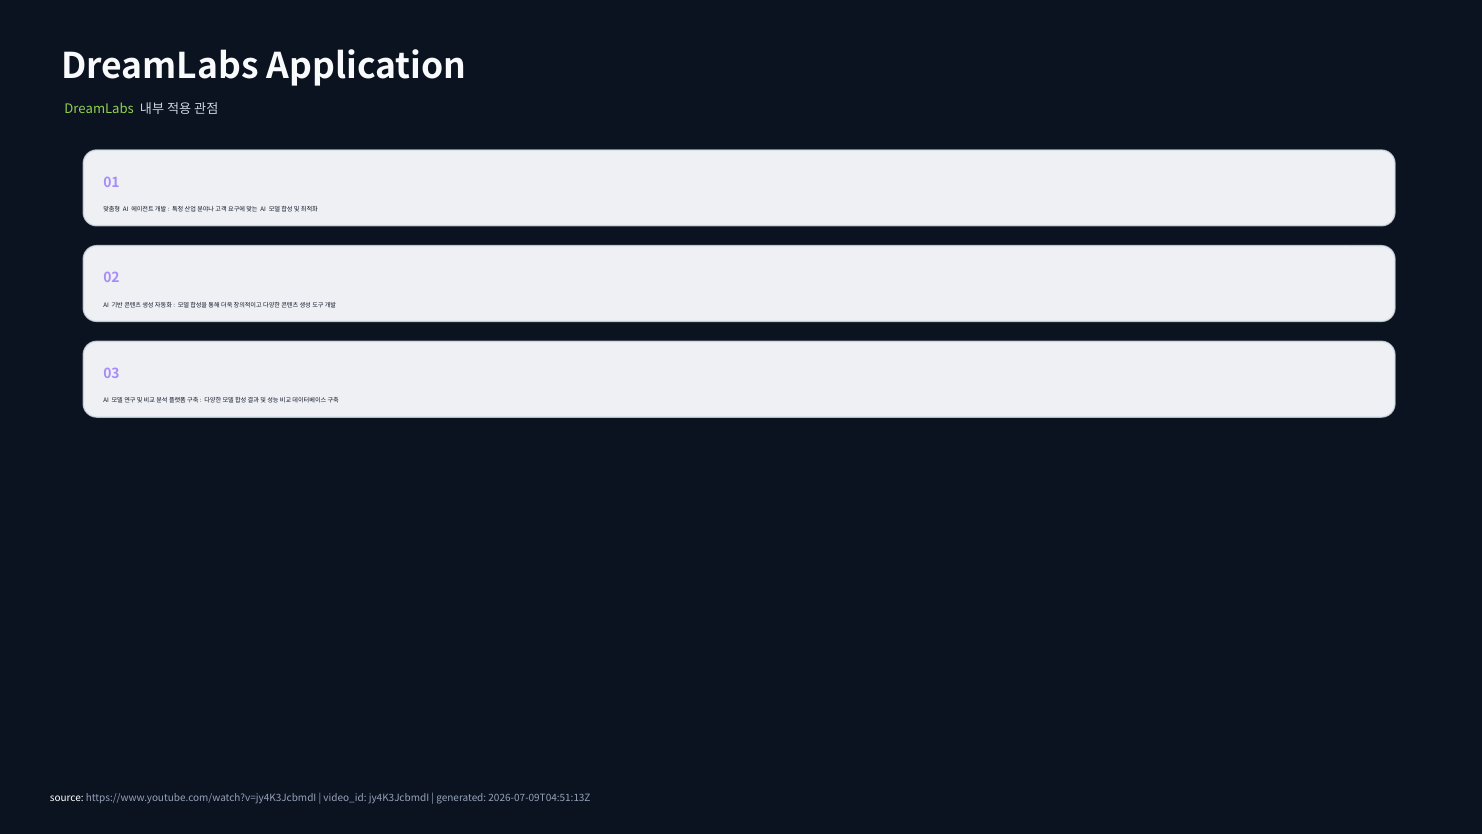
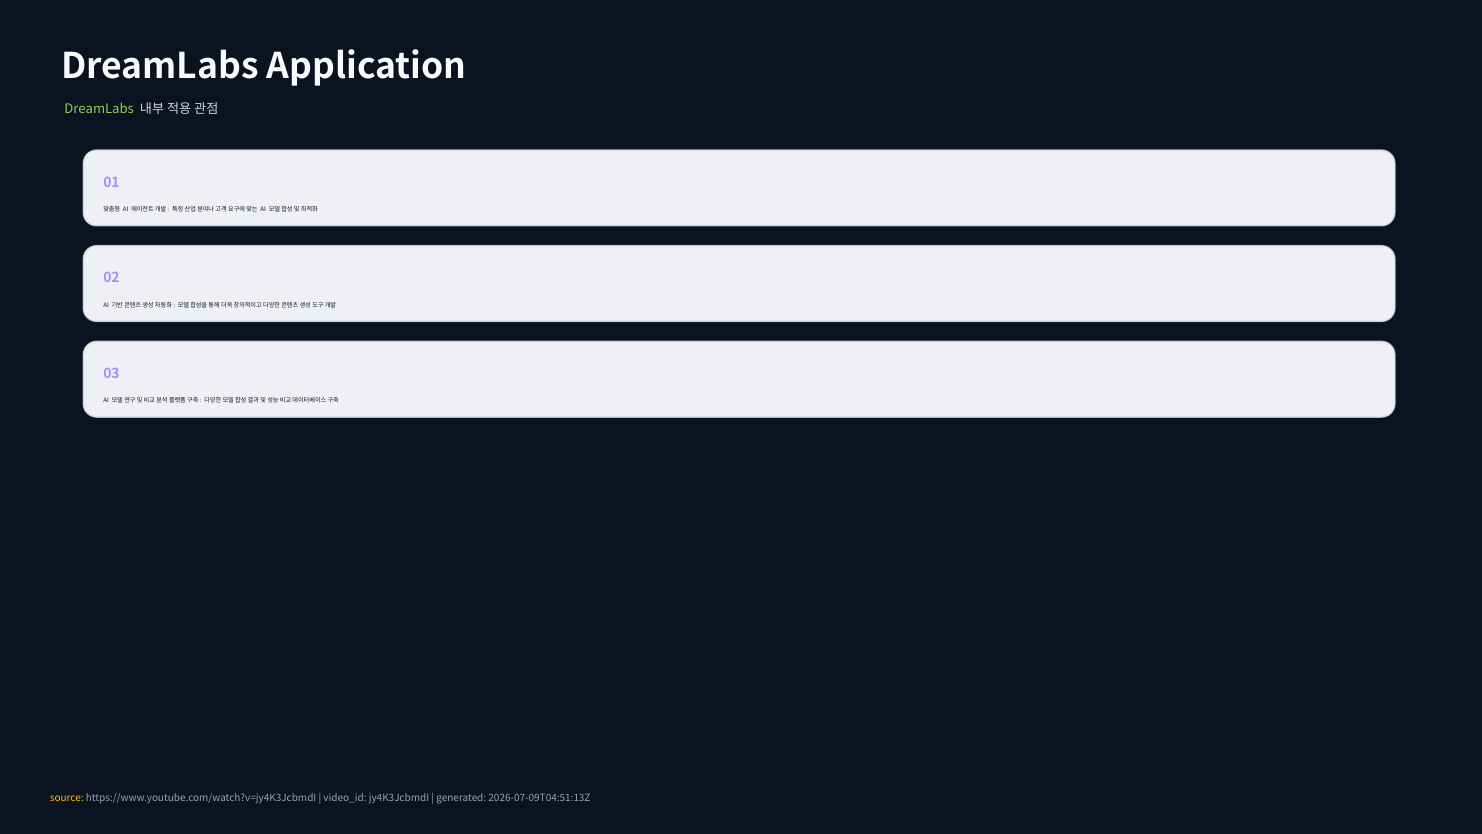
source colour: white -> yellow
